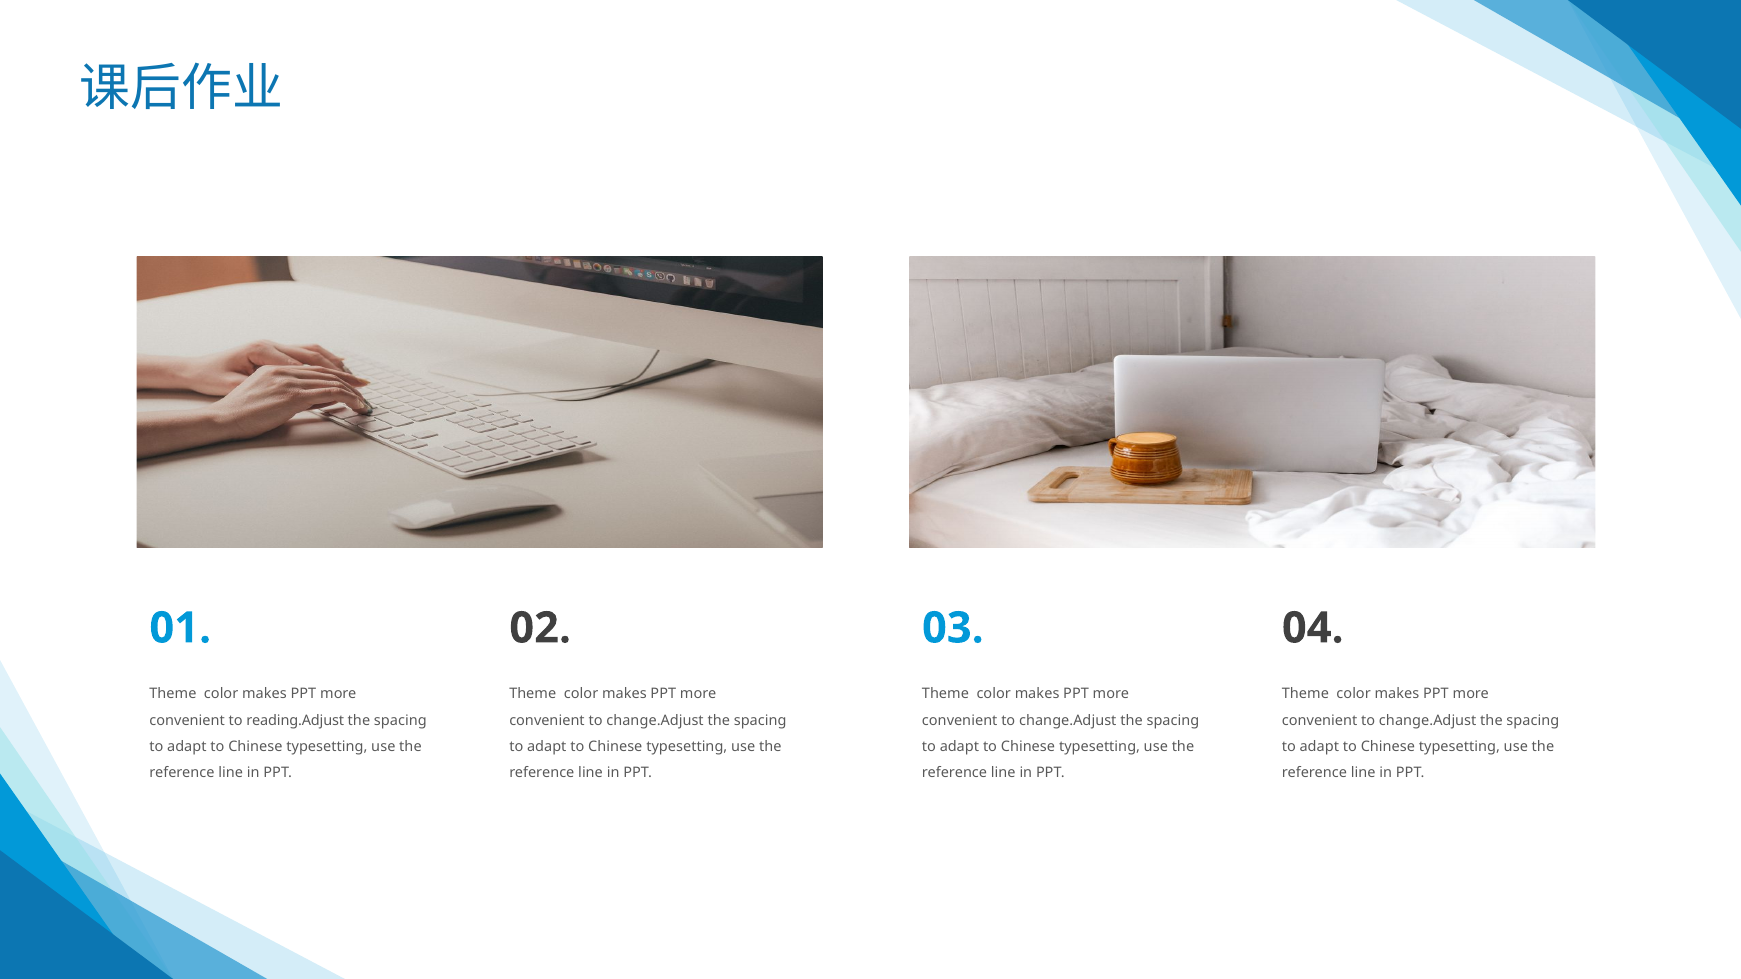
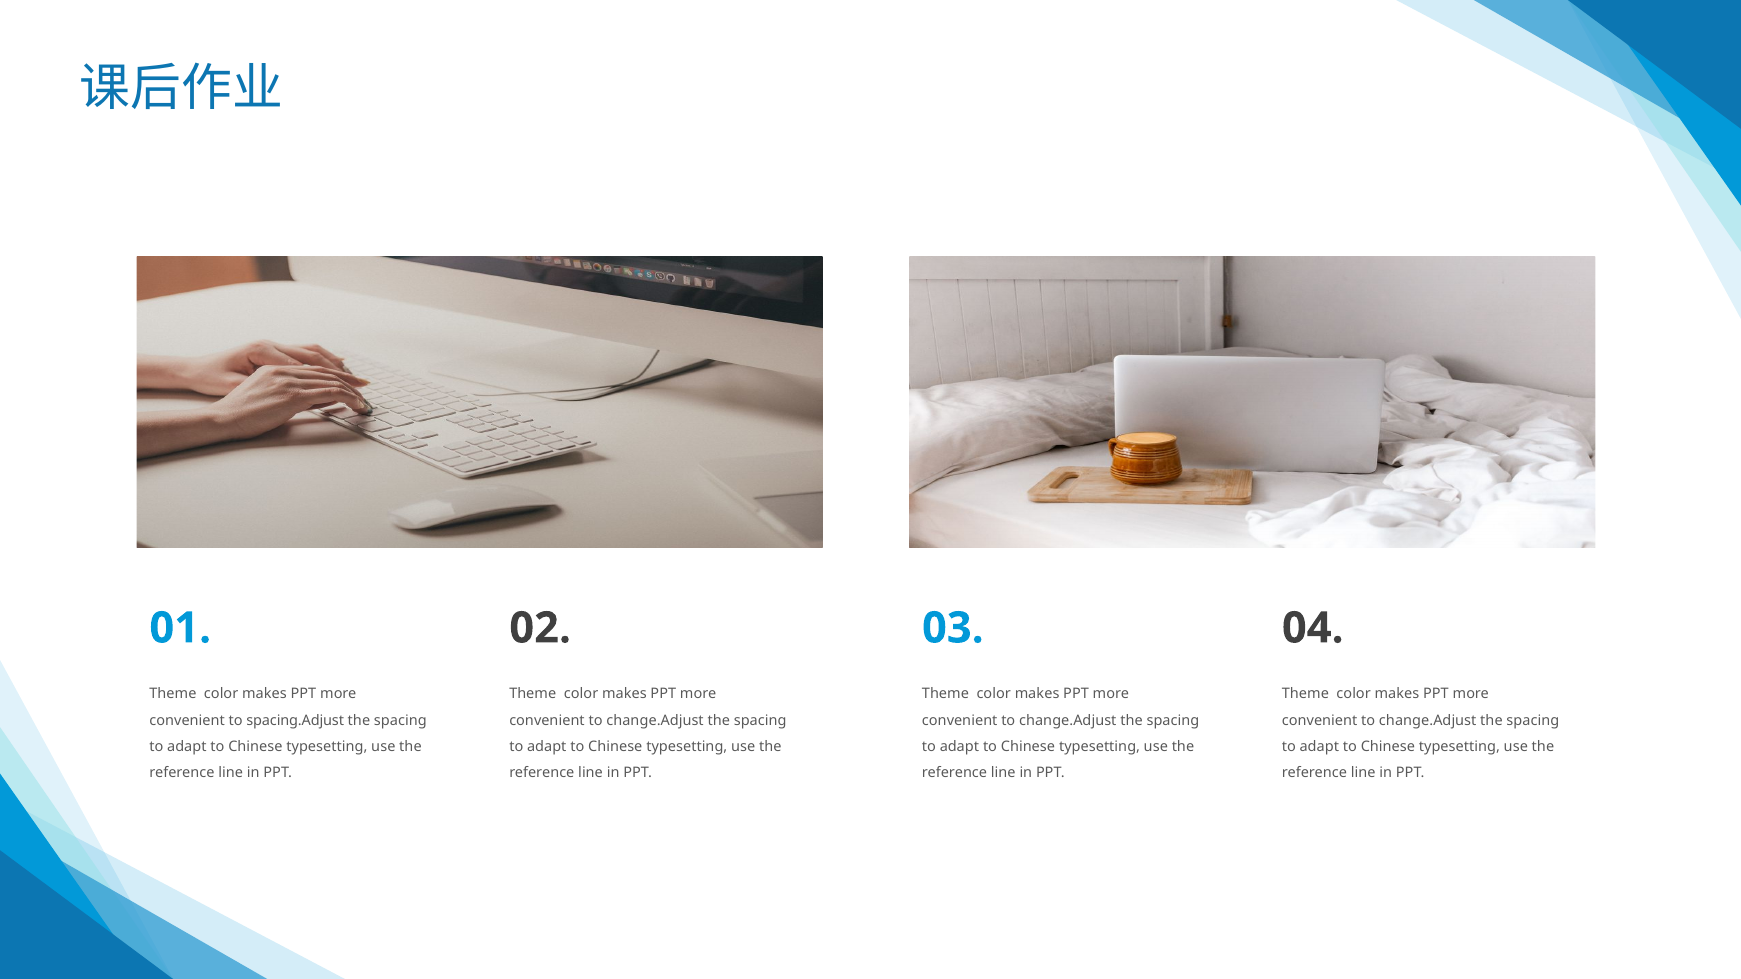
reading.Adjust: reading.Adjust -> spacing.Adjust
